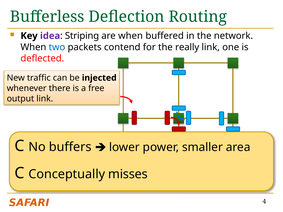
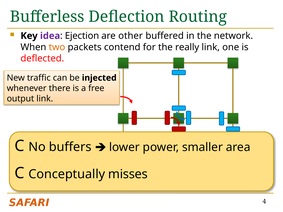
Striping: Striping -> Ejection
are when: when -> other
two colour: blue -> orange
